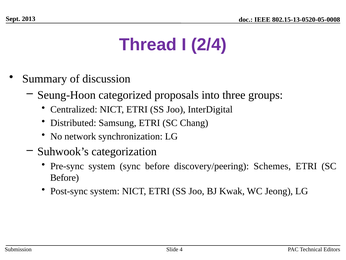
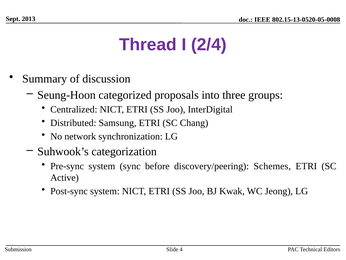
Before at (65, 177): Before -> Active
